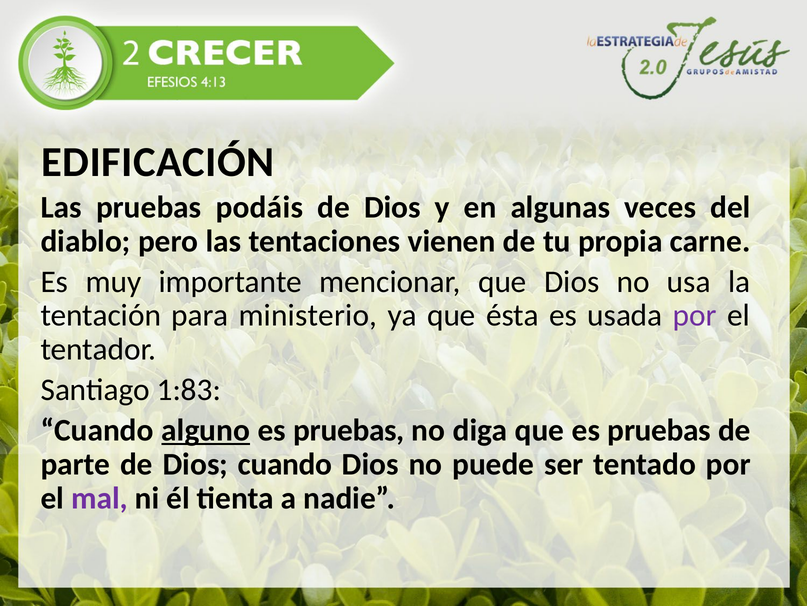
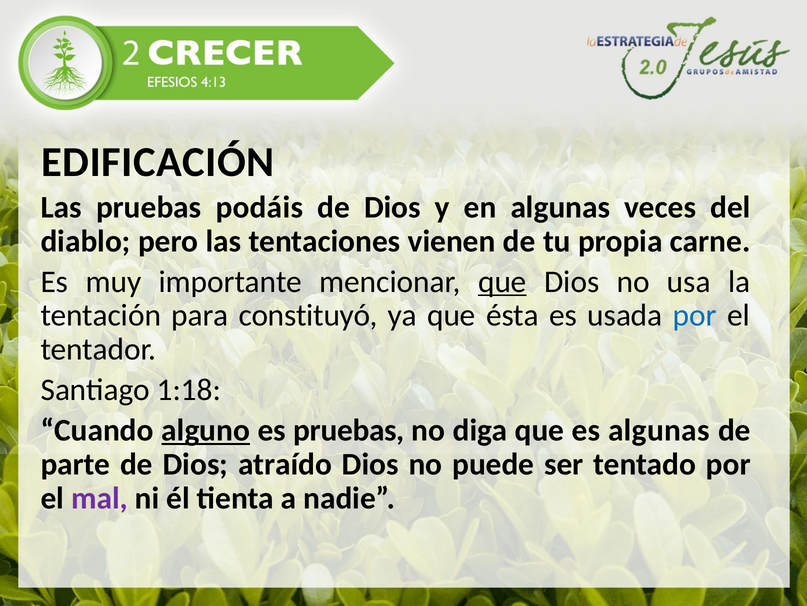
que at (502, 281) underline: none -> present
ministerio: ministerio -> constituyó
por at (695, 315) colour: purple -> blue
1:83: 1:83 -> 1:18
que es pruebas: pruebas -> algunas
Dios cuando: cuando -> atraído
